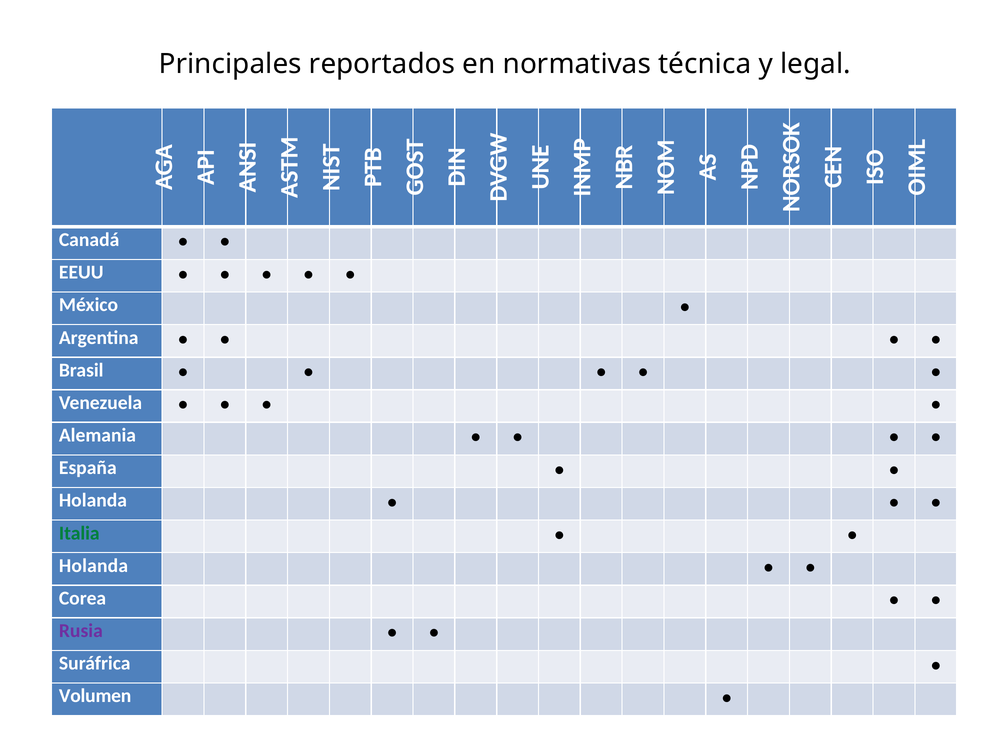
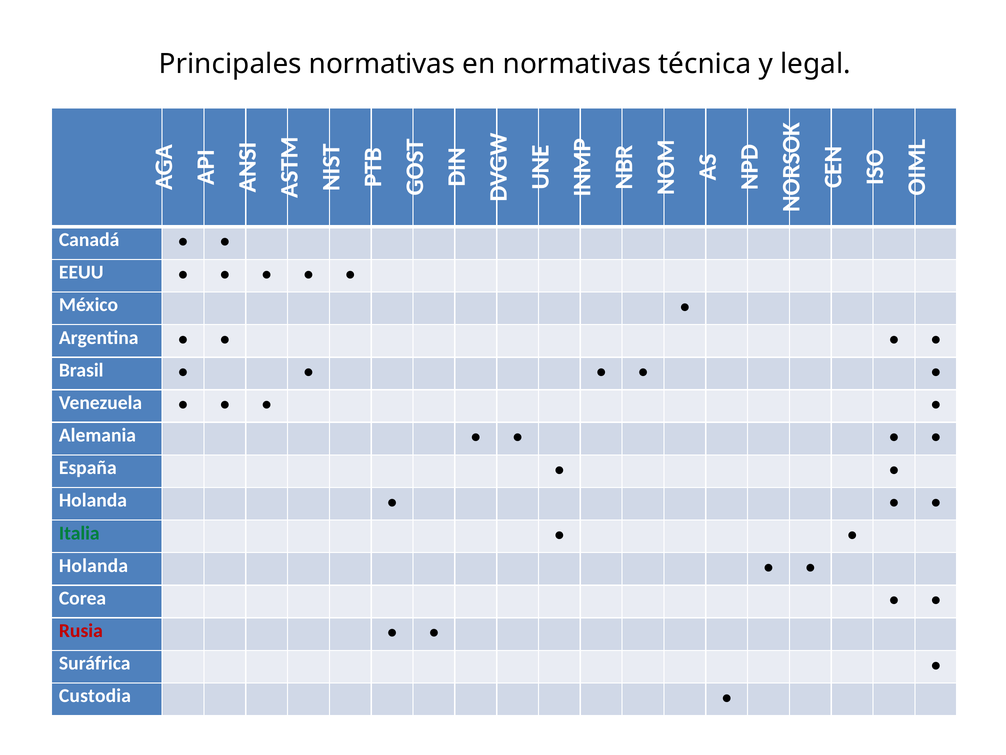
Principales reportados: reportados -> normativas
Rusia colour: purple -> red
Volumen: Volumen -> Custodia
